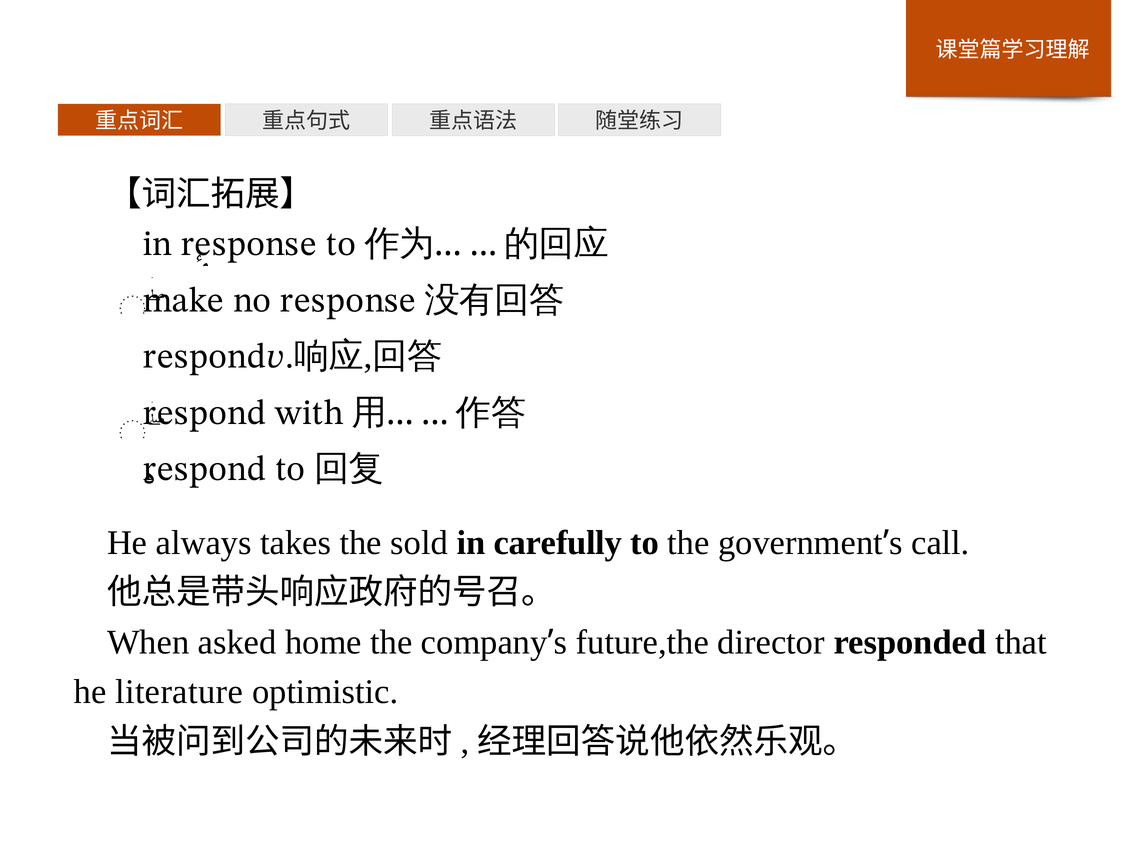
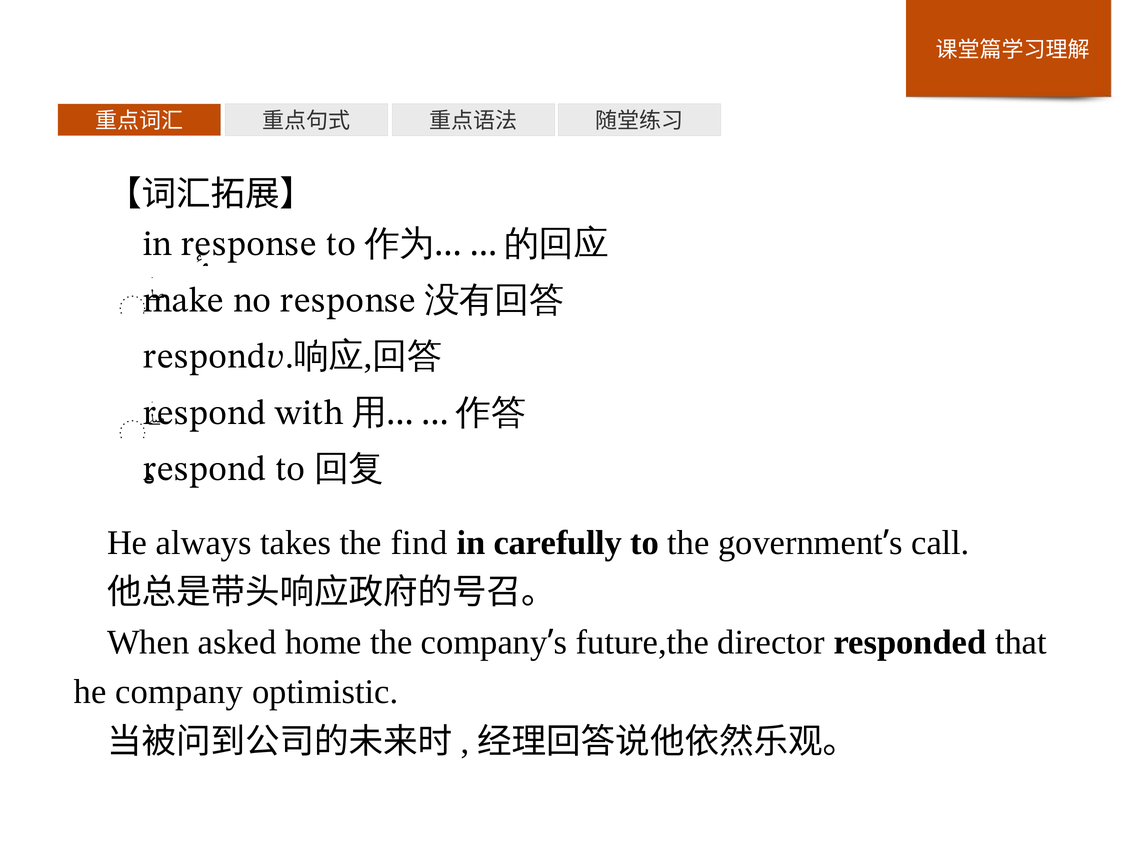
sold: sold -> find
he literature: literature -> company
